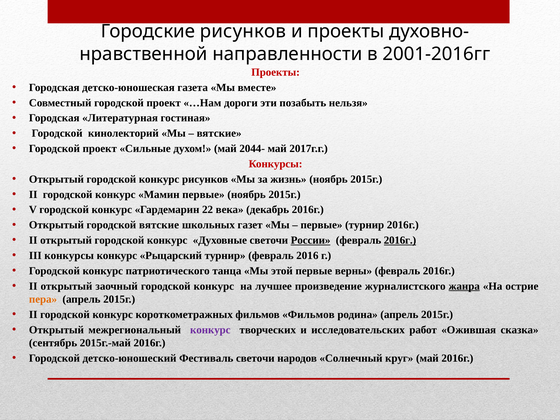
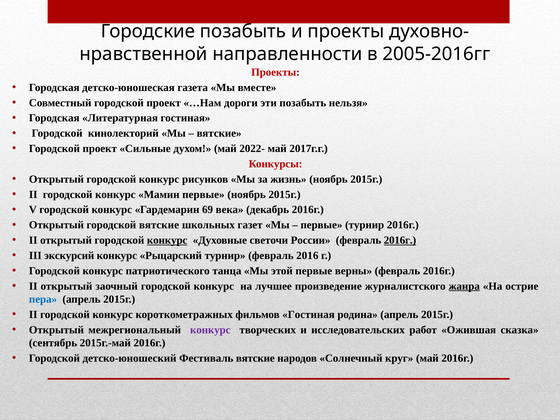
Городские рисунков: рисунков -> позабыть
2001-2016гг: 2001-2016гг -> 2005-2016гг
2044-: 2044- -> 2022-
22: 22 -> 69
конкурс at (167, 240) underline: none -> present
России underline: present -> none
III конкурсы: конкурсы -> экскурсий
пера colour: orange -> blue
фильмов Фильмов: Фильмов -> Гостиная
Фестиваль светочи: светочи -> вятские
